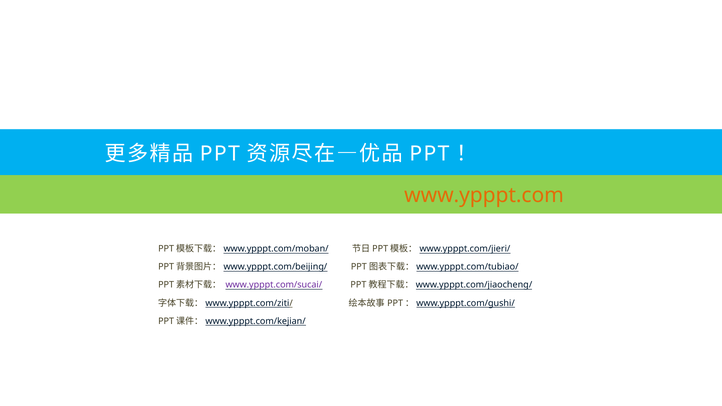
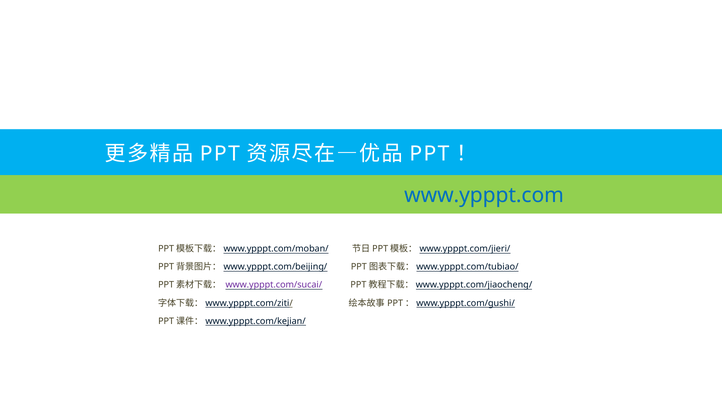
www.ypppt.com colour: orange -> blue
